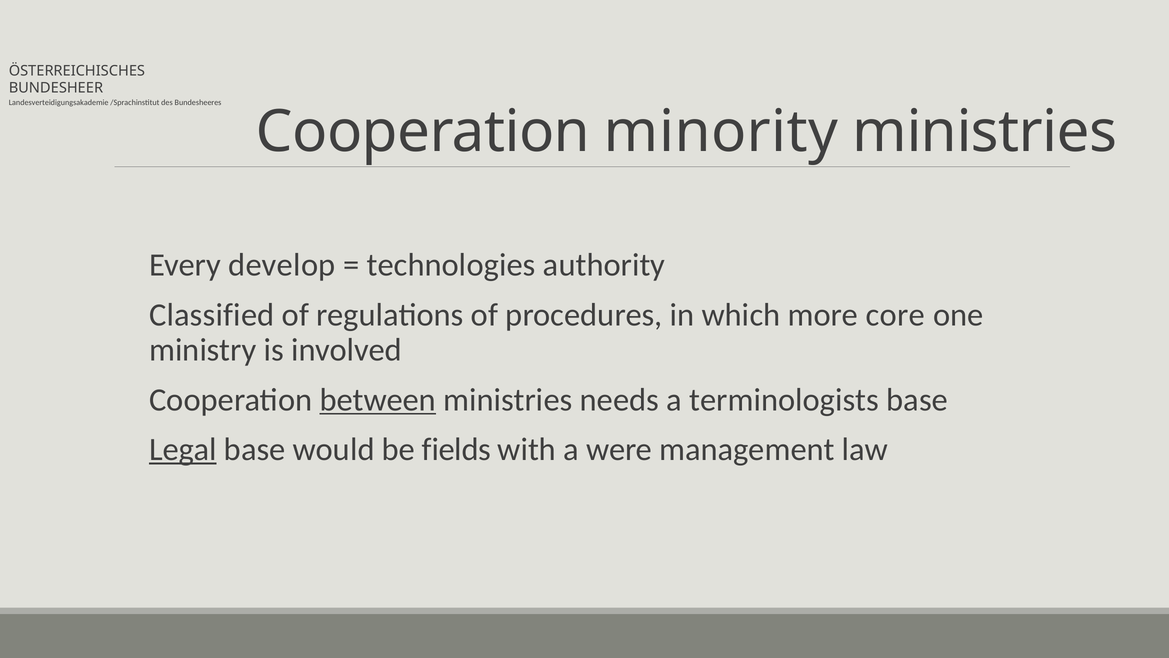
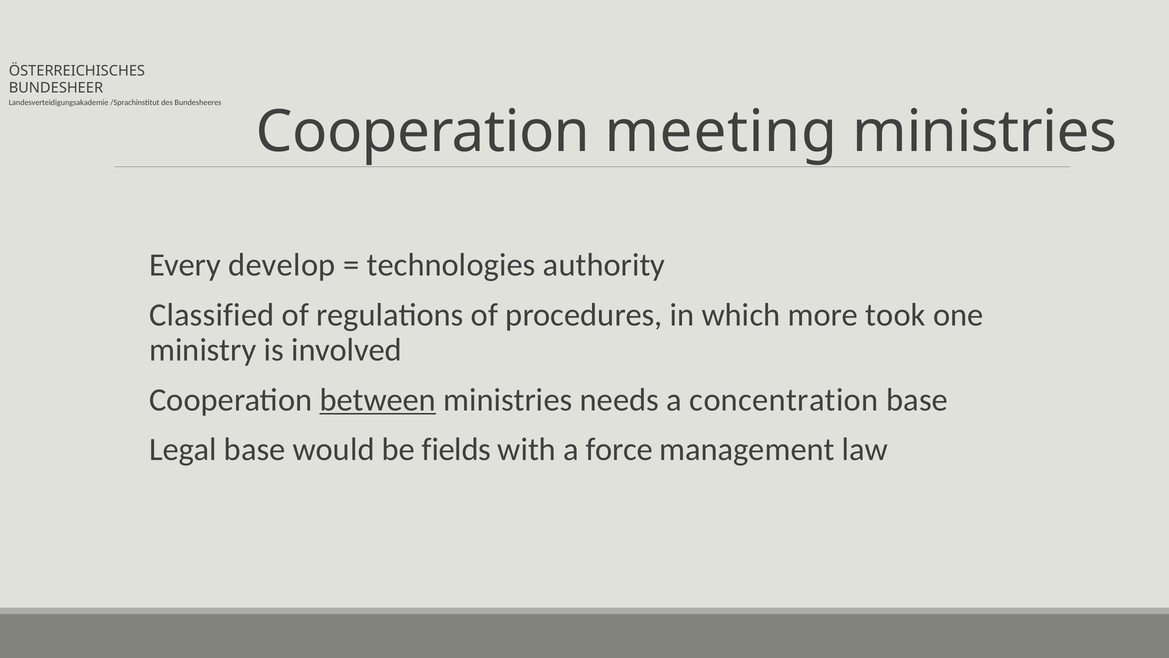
minority: minority -> meeting
core: core -> took
terminologists: terminologists -> concentration
Legal underline: present -> none
were: were -> force
